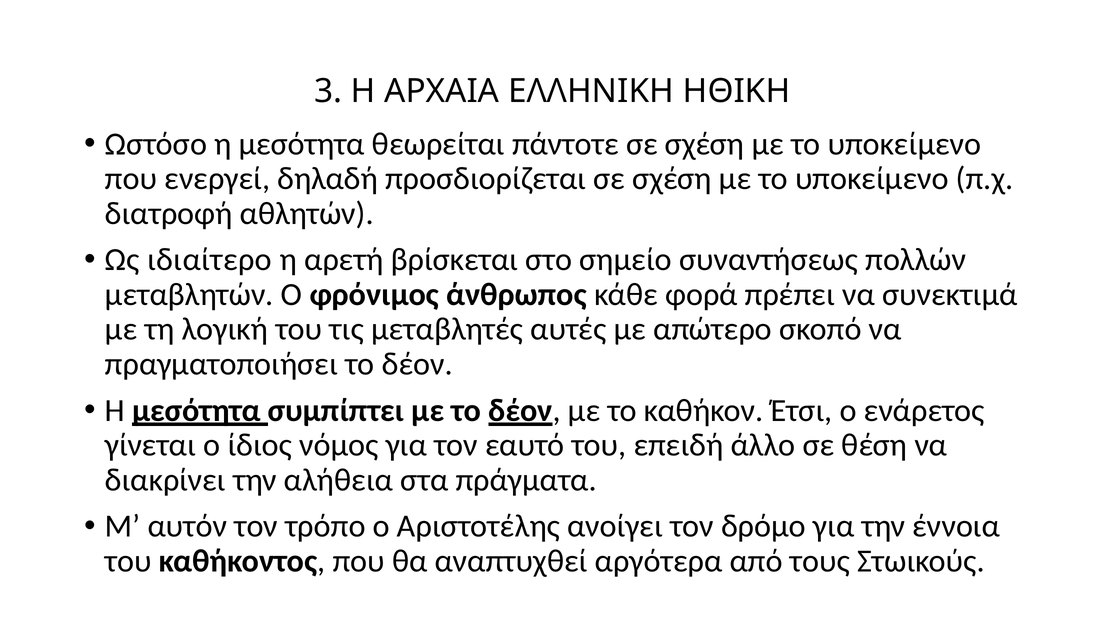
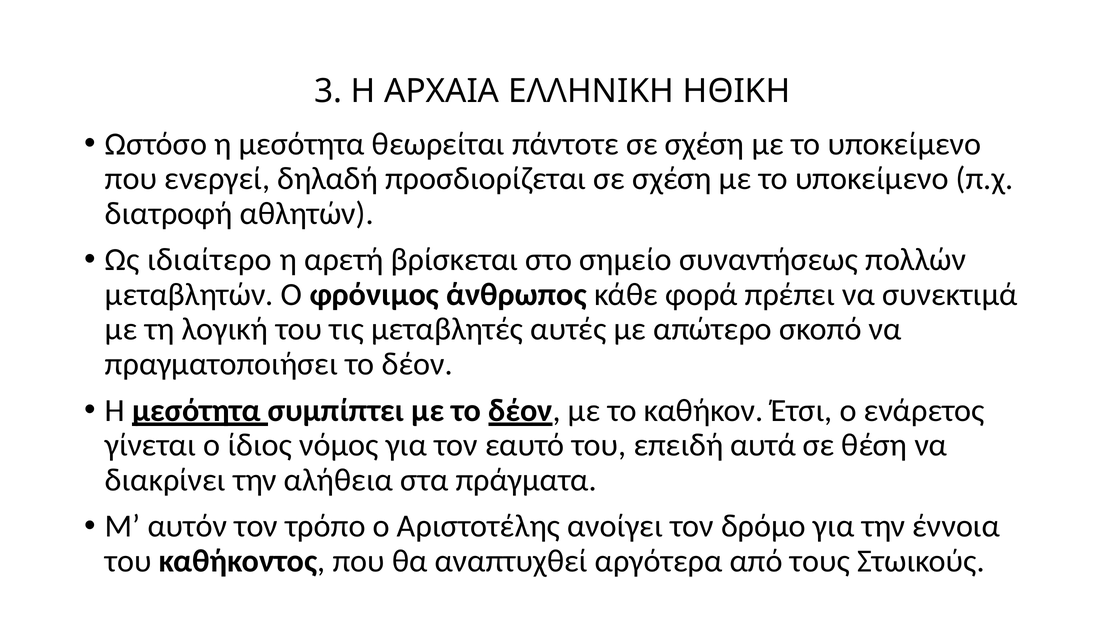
άλλο: άλλο -> αυτά
